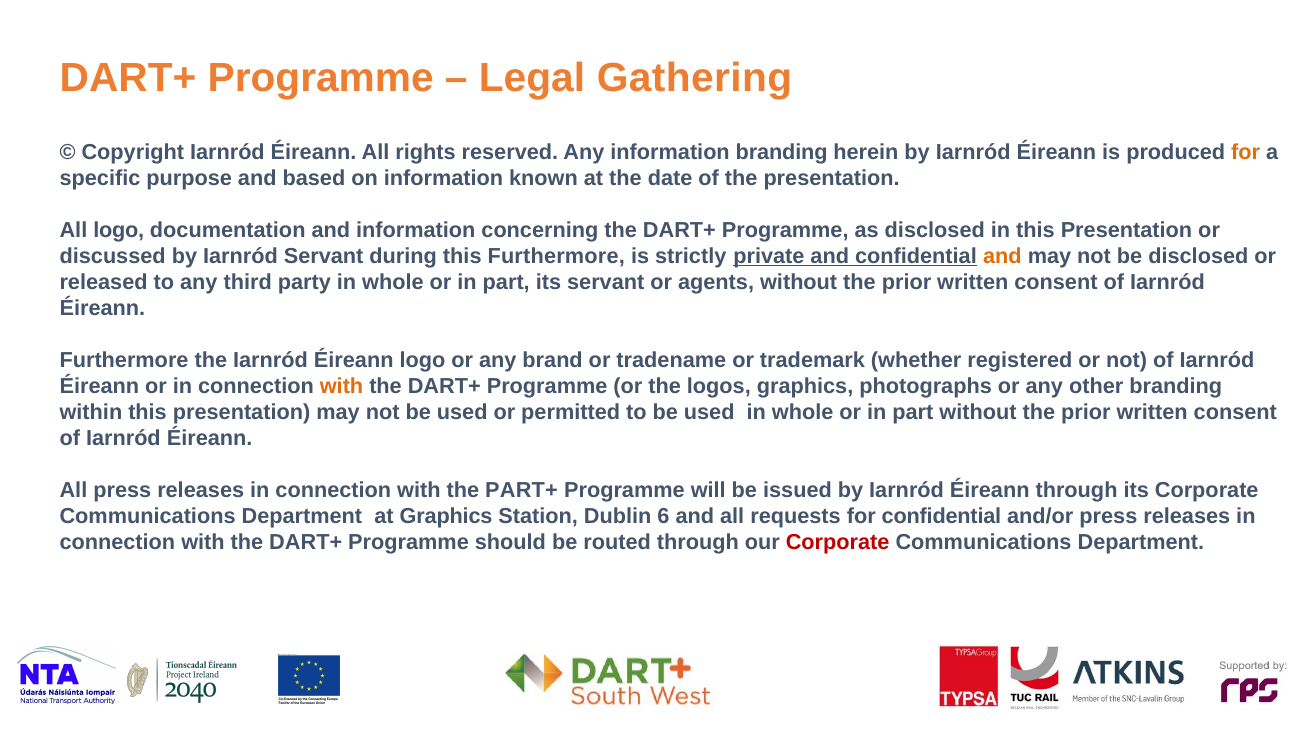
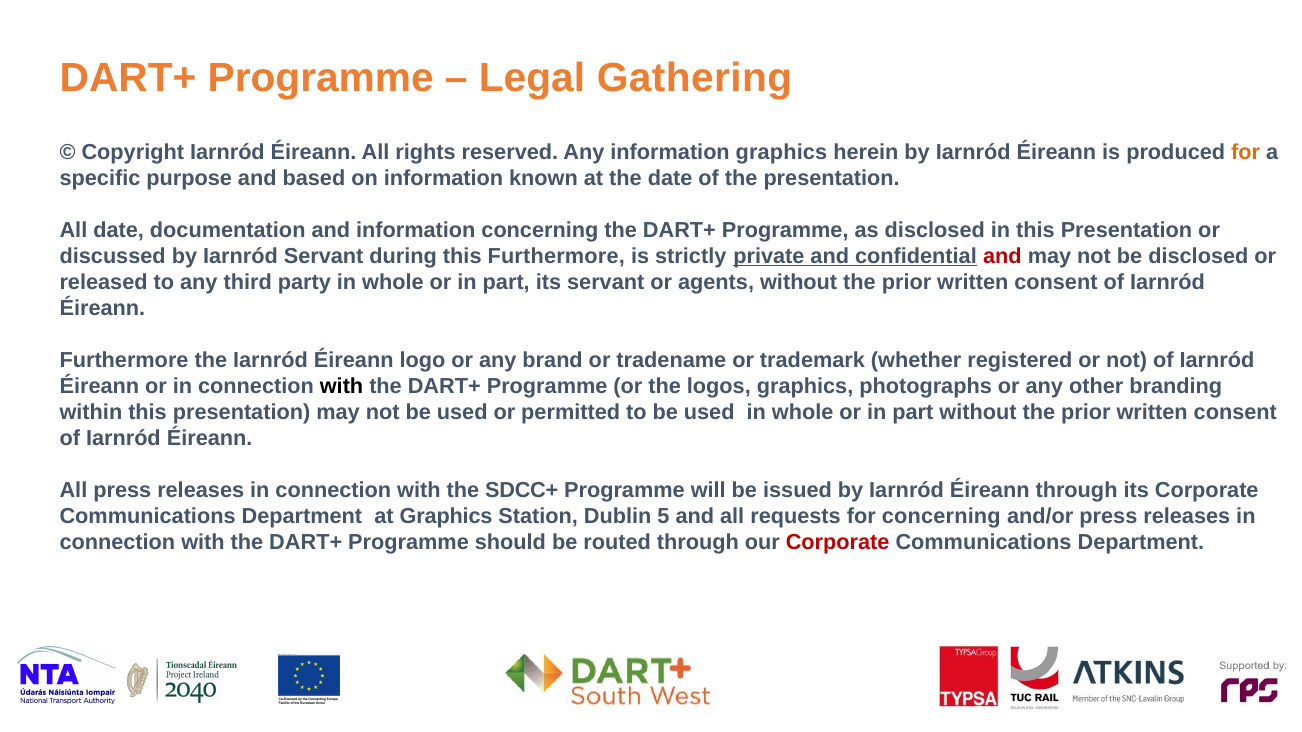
information branding: branding -> graphics
All logo: logo -> date
and at (1002, 256) colour: orange -> red
with at (342, 387) colour: orange -> black
PART+: PART+ -> SDCC+
6: 6 -> 5
for confidential: confidential -> concerning
